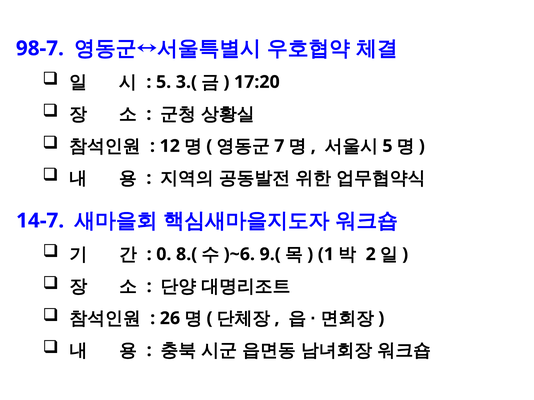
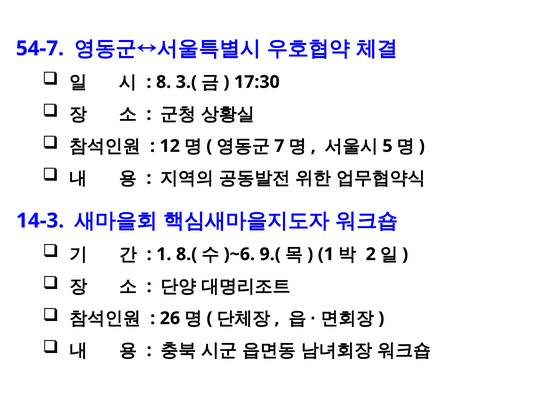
98-7: 98-7 -> 54-7
5 at (164, 82): 5 -> 8
17:20: 17:20 -> 17:30
14-7: 14-7 -> 14-3
0 at (164, 255): 0 -> 1
